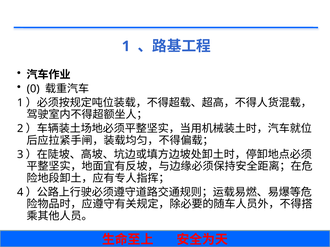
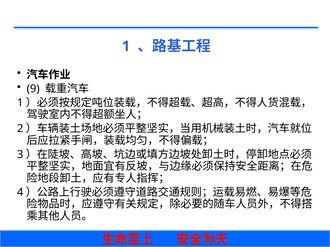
0: 0 -> 9
